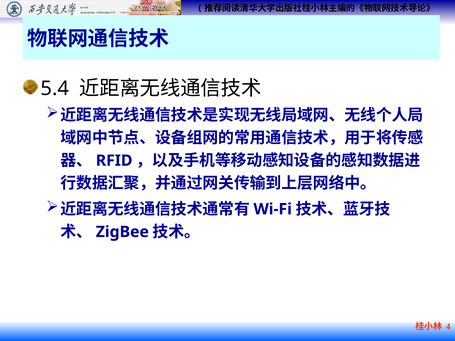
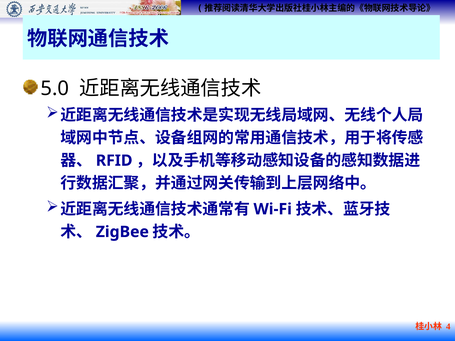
5.4: 5.4 -> 5.0
